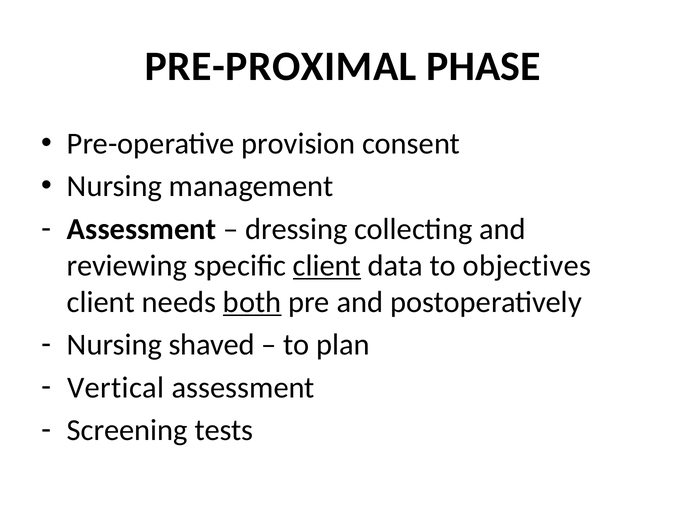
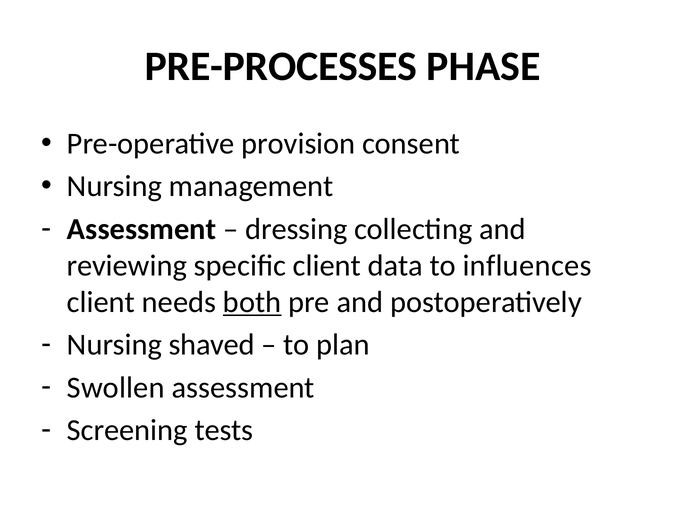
PRE-PROXIMAL: PRE-PROXIMAL -> PRE-PROCESSES
client at (327, 266) underline: present -> none
objectives: objectives -> influences
Vertical: Vertical -> Swollen
